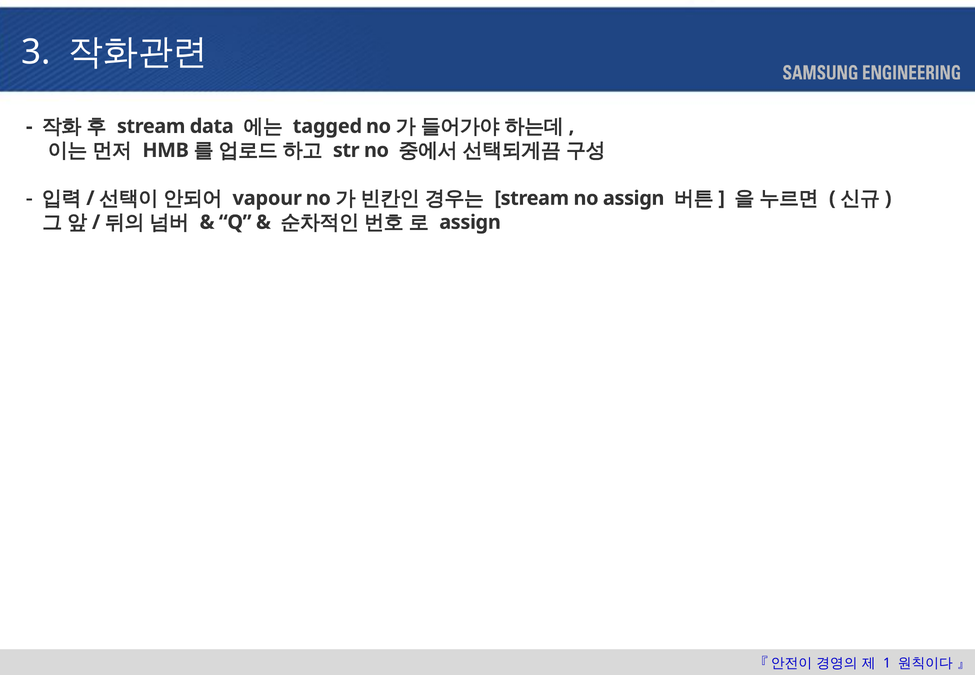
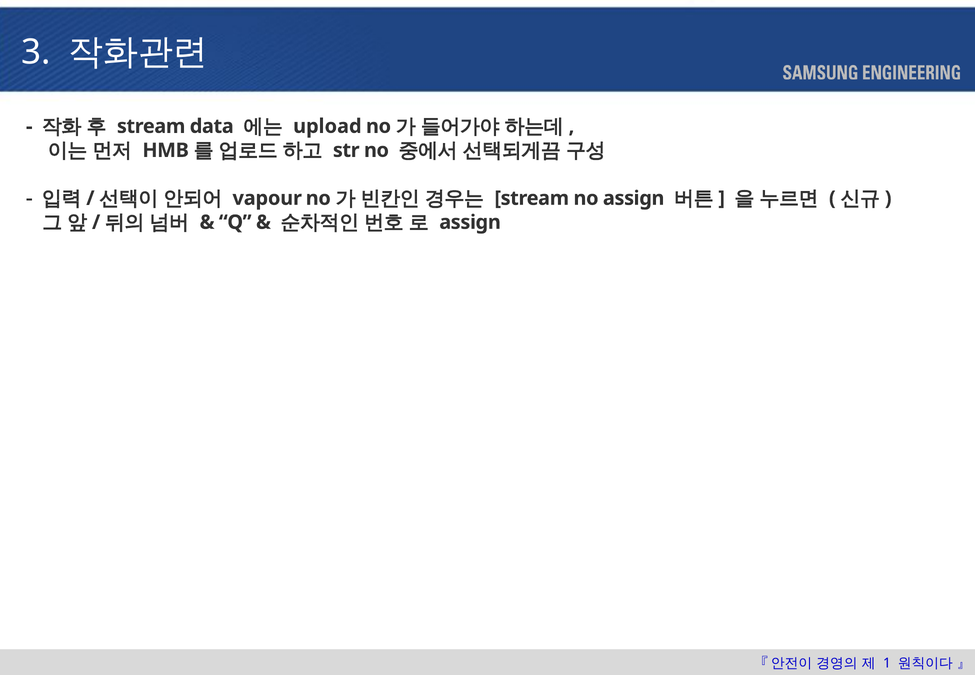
tagged: tagged -> upload
